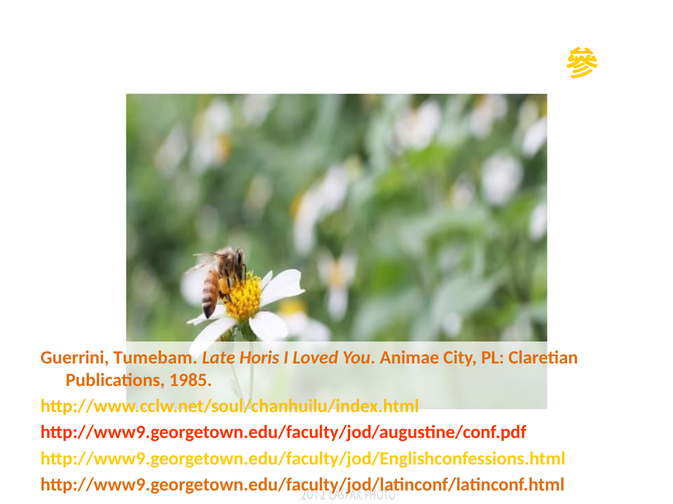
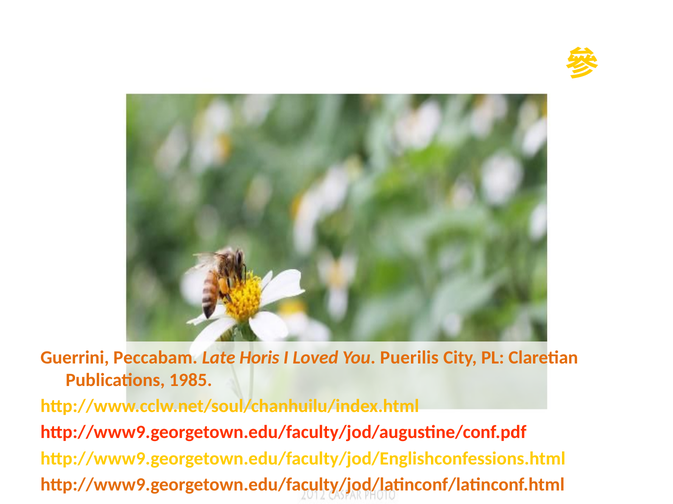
Tumebam: Tumebam -> Peccabam
Animae: Animae -> Puerilis
